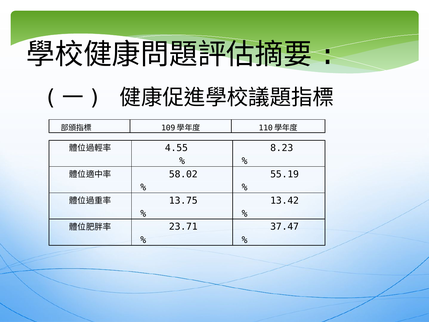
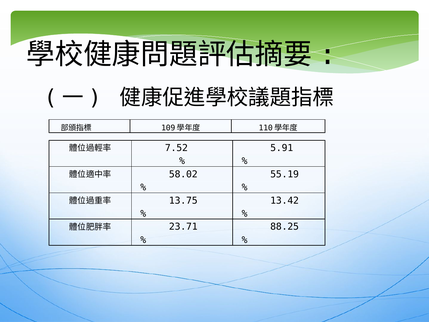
8.23: 8.23 -> 5.91
4.55: 4.55 -> 7.52
37.47: 37.47 -> 88.25
